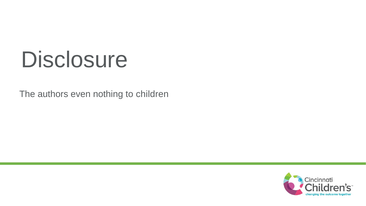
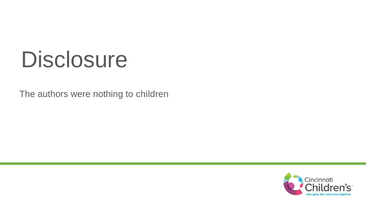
even: even -> were
